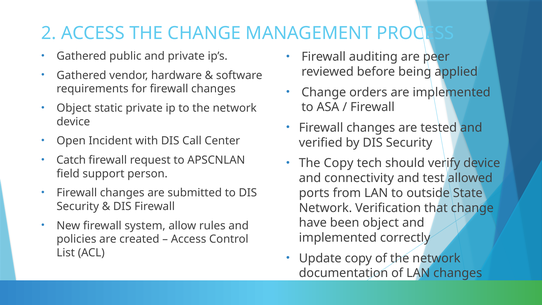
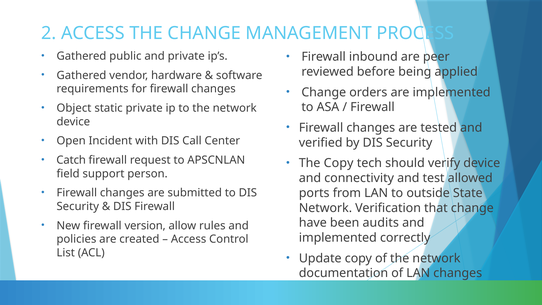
auditing: auditing -> inbound
been object: object -> audits
system: system -> version
